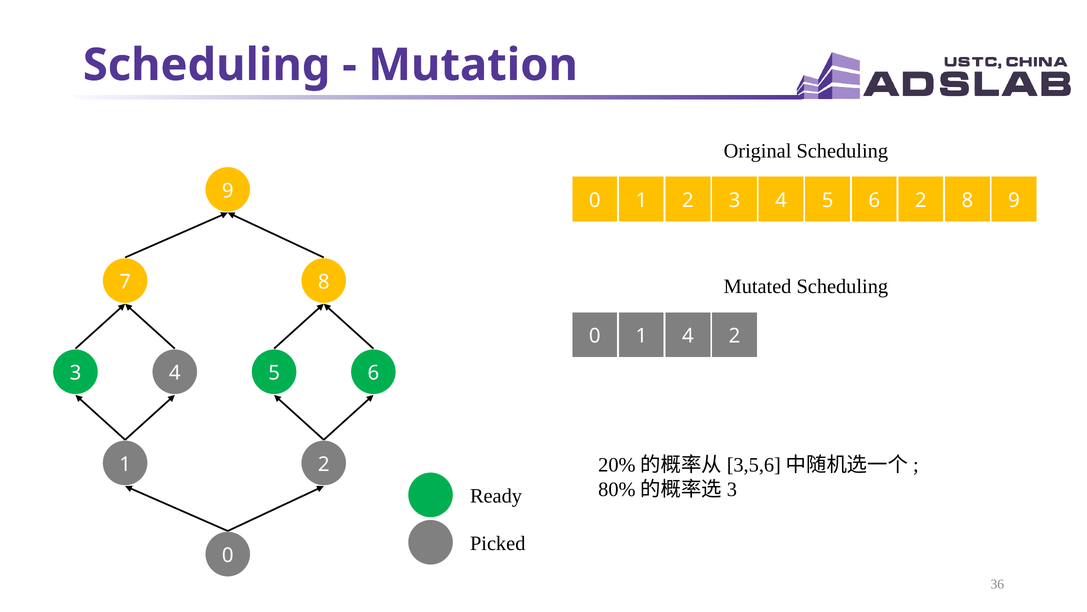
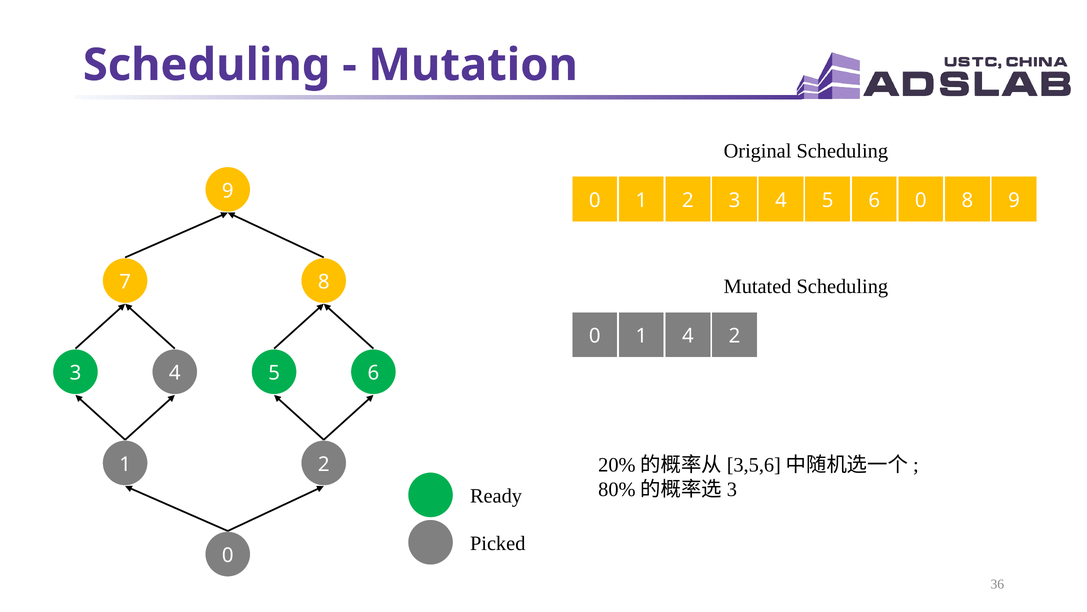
6 2: 2 -> 0
